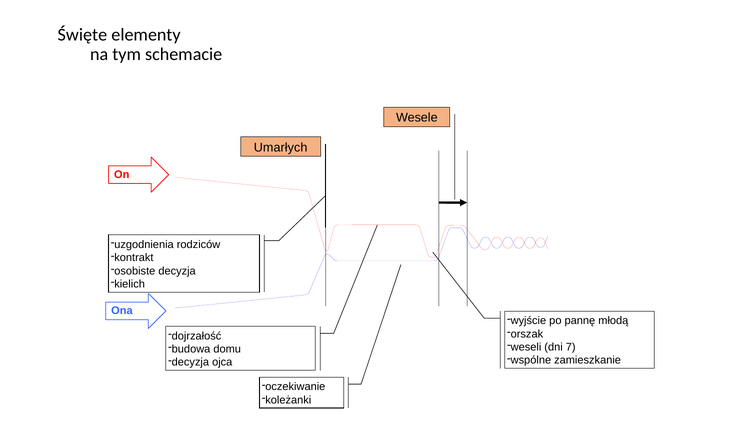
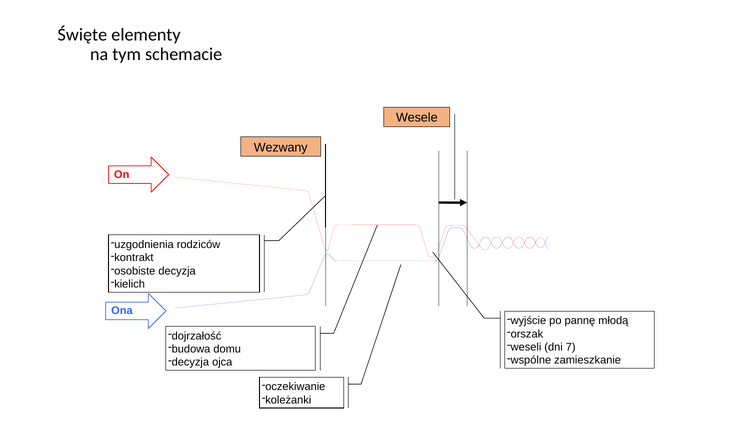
Umarłych: Umarłych -> Wezwany
